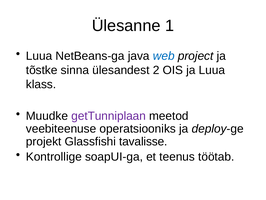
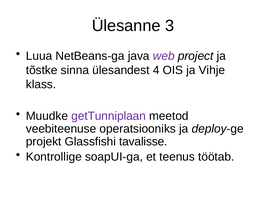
1: 1 -> 3
web colour: blue -> purple
2: 2 -> 4
ja Luua: Luua -> Vihje
